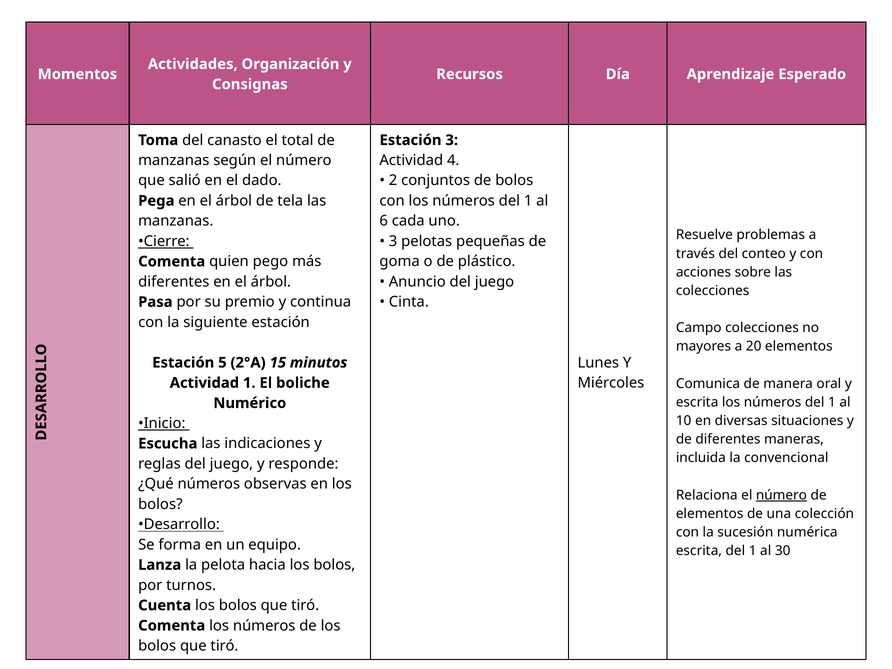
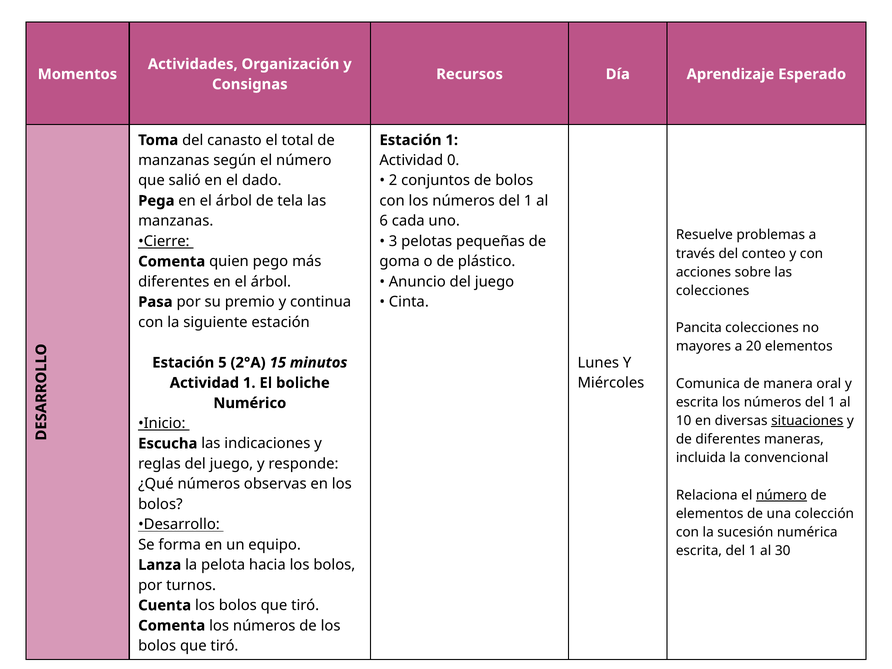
Estación 3: 3 -> 1
4: 4 -> 0
Campo: Campo -> Pancita
situaciones underline: none -> present
